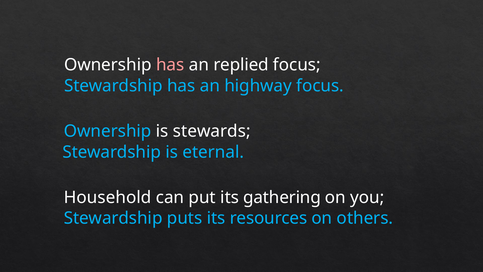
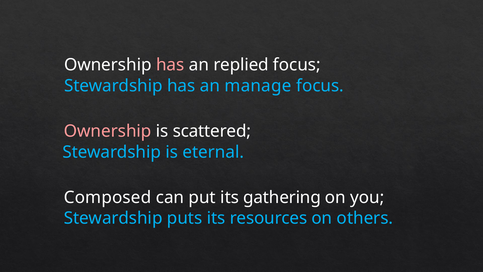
highway: highway -> manage
Ownership at (108, 131) colour: light blue -> pink
stewards: stewards -> scattered
Household: Household -> Composed
